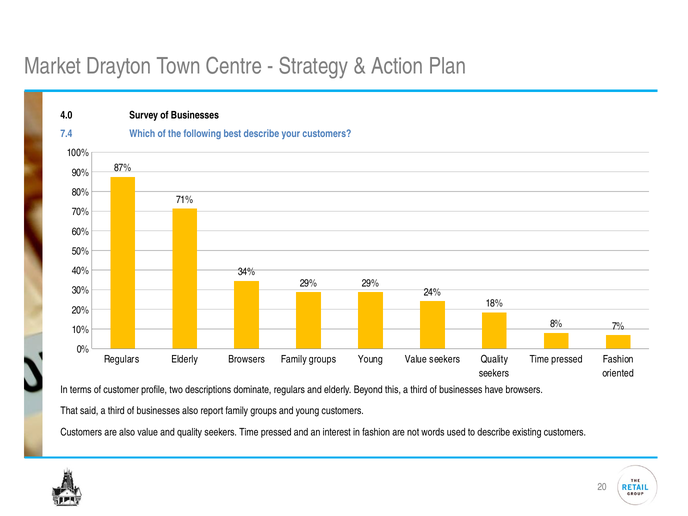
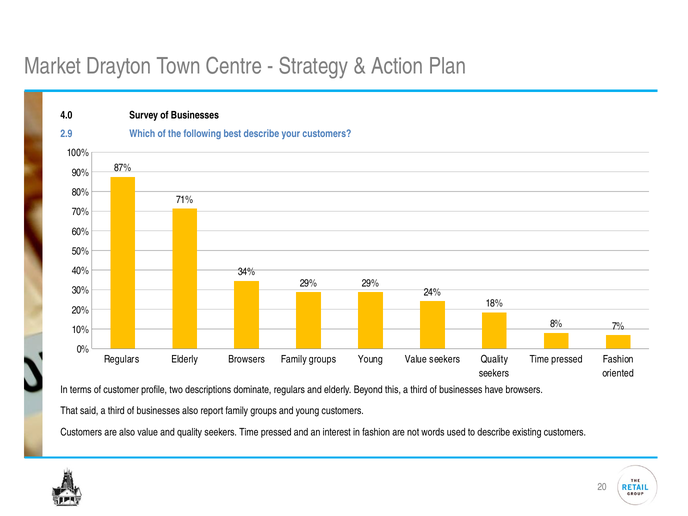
7.4: 7.4 -> 2.9
